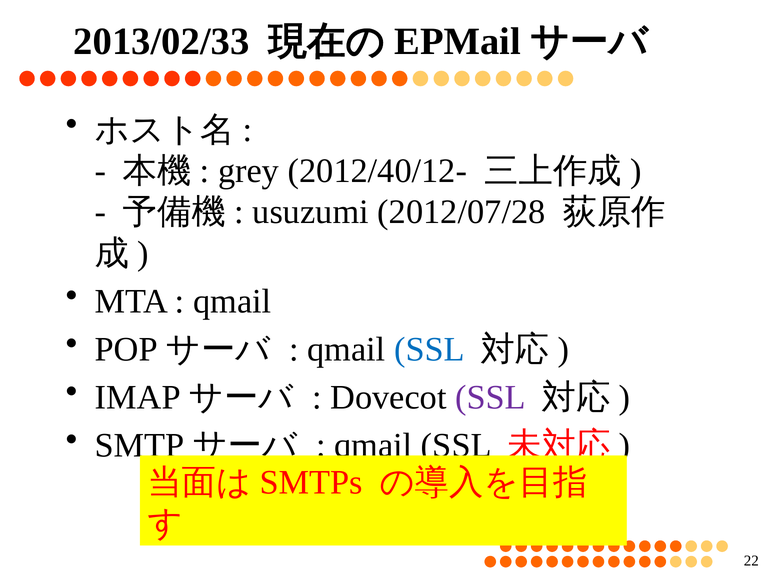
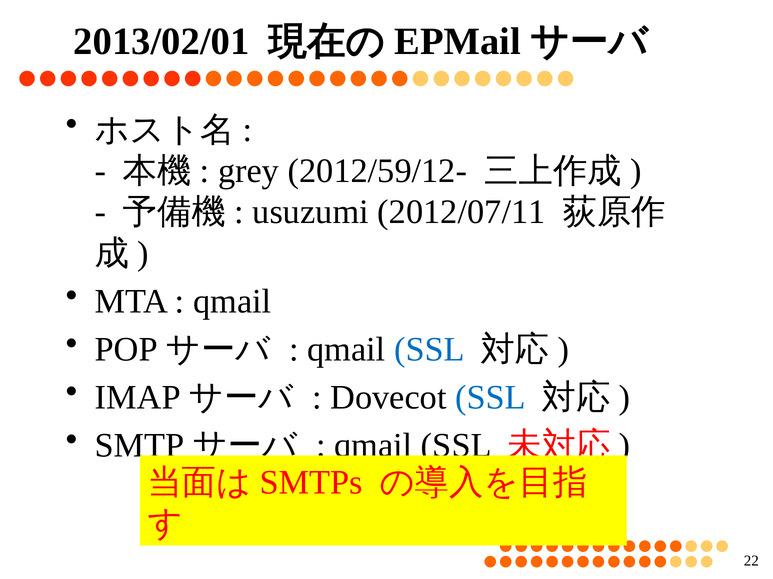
2013/02/33: 2013/02/33 -> 2013/02/01
2012/40/12-: 2012/40/12- -> 2012/59/12-
2012/07/28: 2012/07/28 -> 2012/07/11
SSL at (491, 398) colour: purple -> blue
